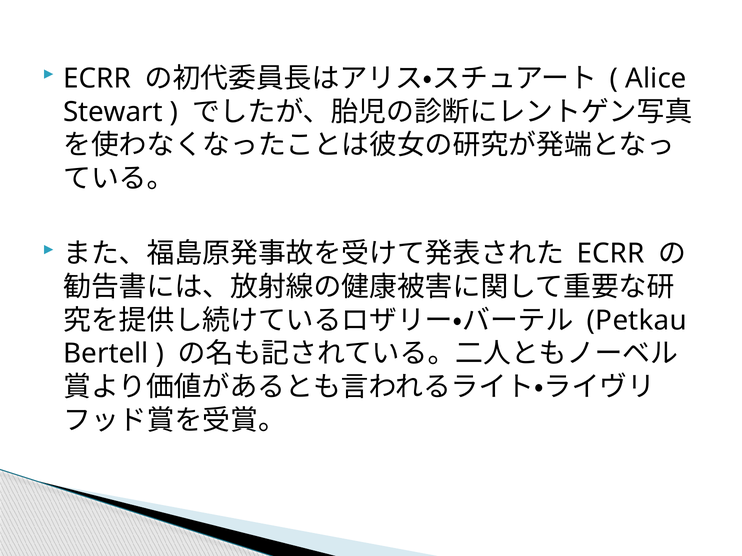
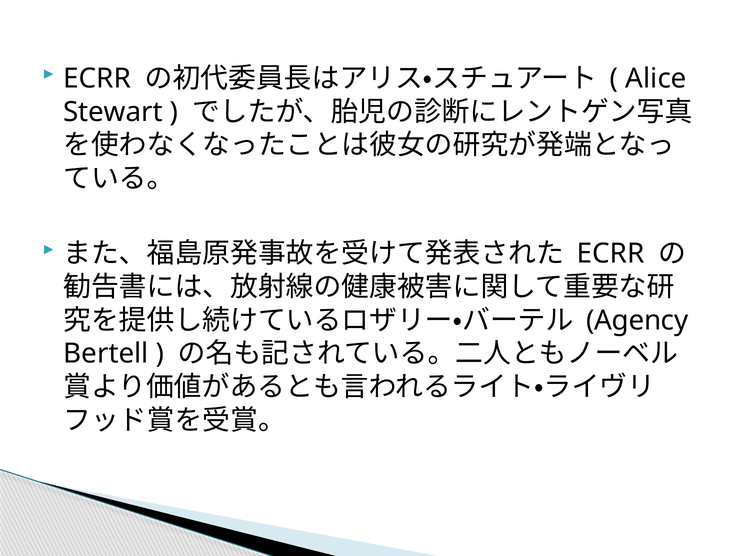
Petkau: Petkau -> Agency
